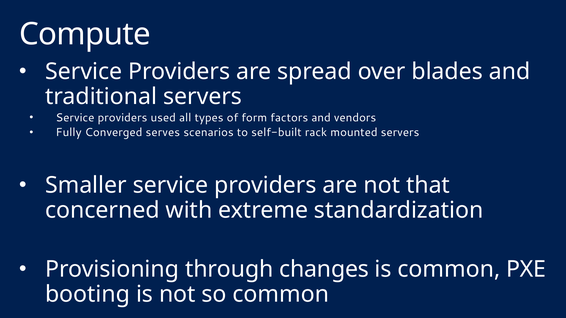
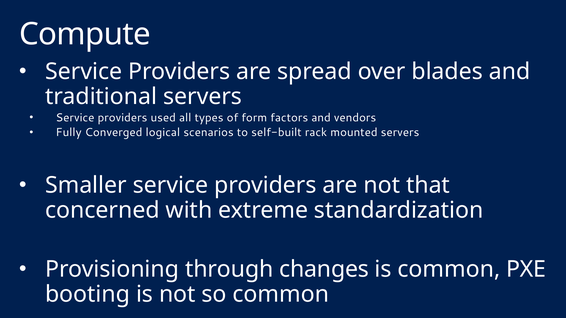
serves: serves -> logical
